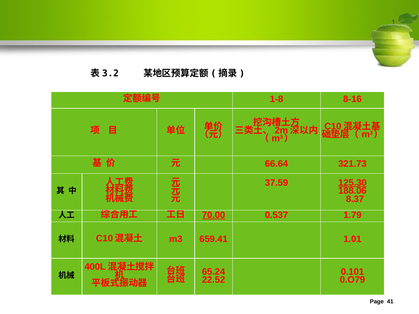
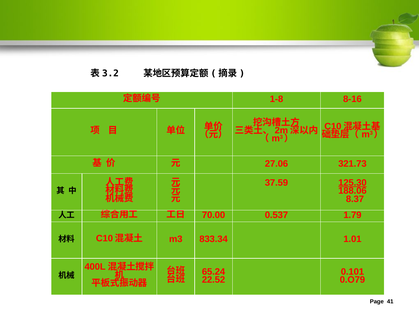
66.64: 66.64 -> 27.06
70.00 underline: present -> none
659.41: 659.41 -> 833.34
